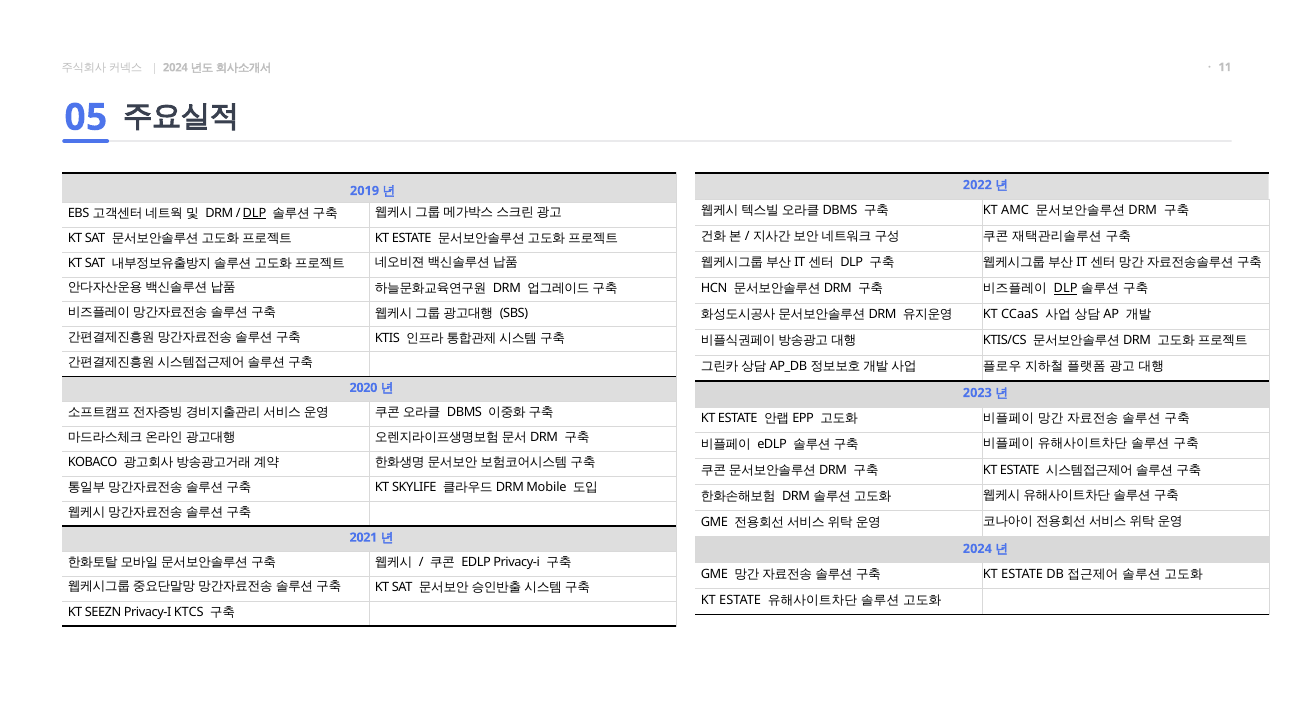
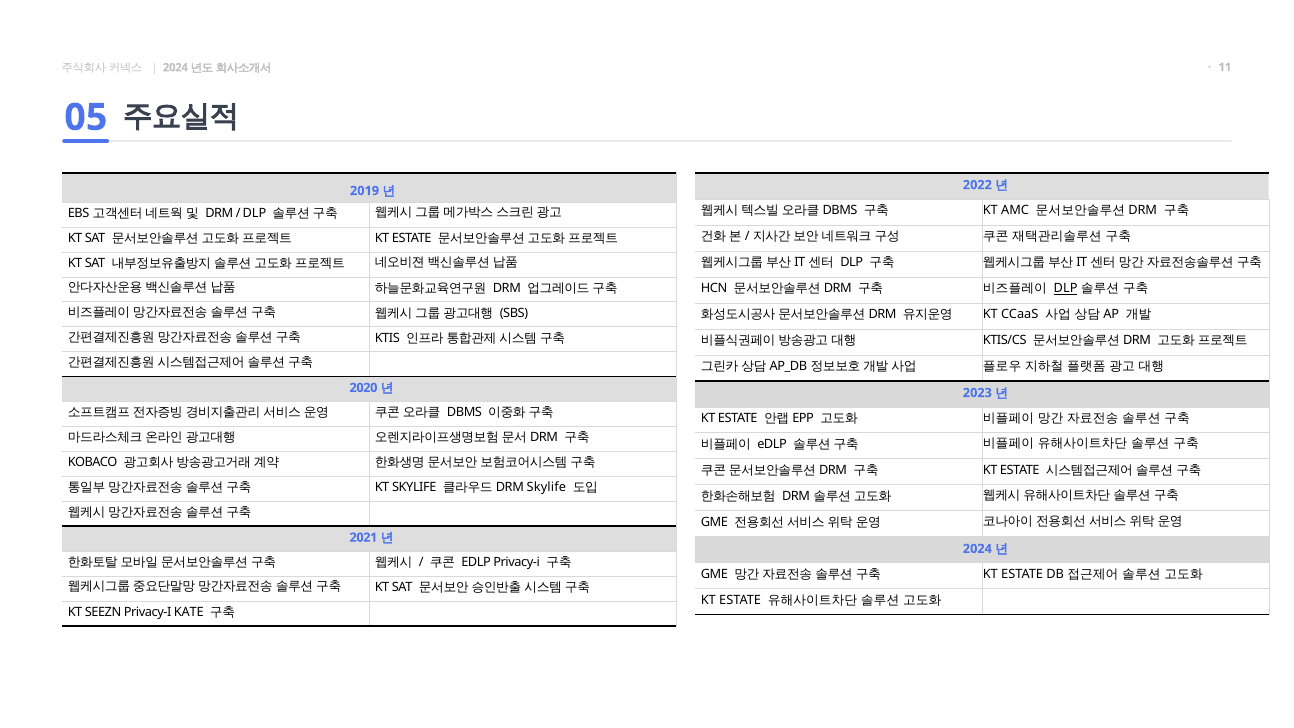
DLP at (255, 213) underline: present -> none
Mobile at (546, 487): Mobile -> Skylife
KTCS: KTCS -> KATE
